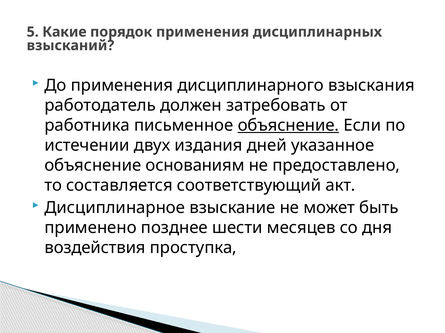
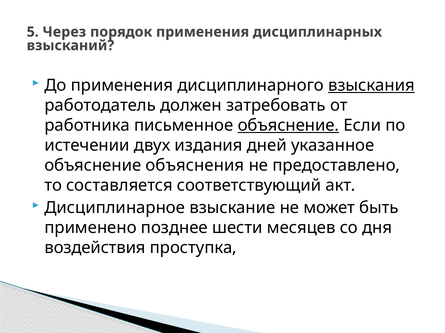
Какие: Какие -> Через
взыскания underline: none -> present
основаниям: основаниям -> объяснения
